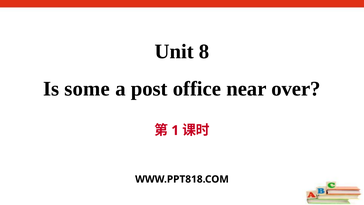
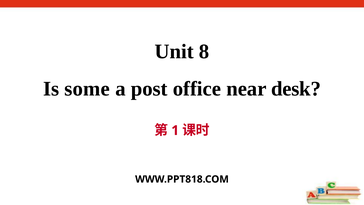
over: over -> desk
